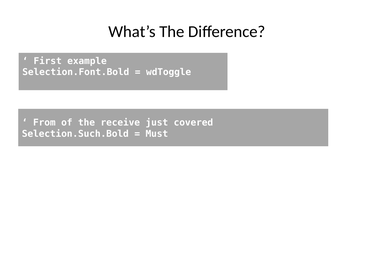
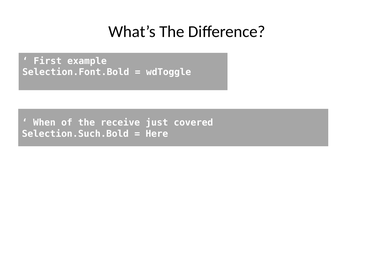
From: From -> When
Must: Must -> Here
